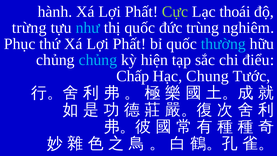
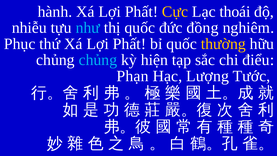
Cực colour: light green -> yellow
trừng: trừng -> nhiễu
trùng: trùng -> đồng
thường colour: light blue -> yellow
Chấp: Chấp -> Phạn
Chung: Chung -> Lượng
